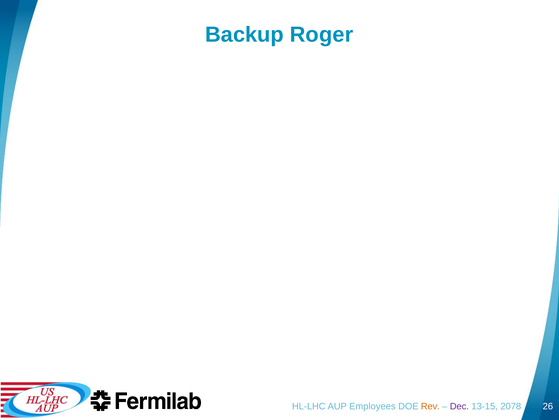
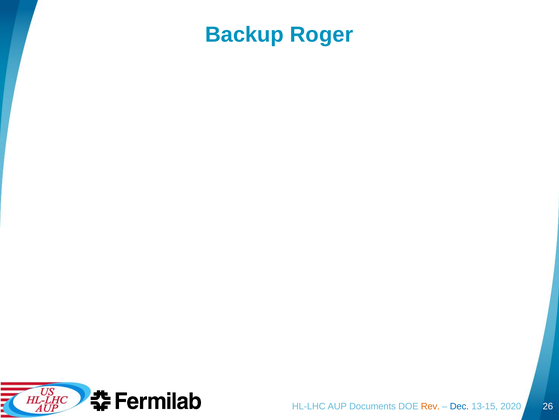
Employees: Employees -> Documents
Dec colour: purple -> blue
2078: 2078 -> 2020
